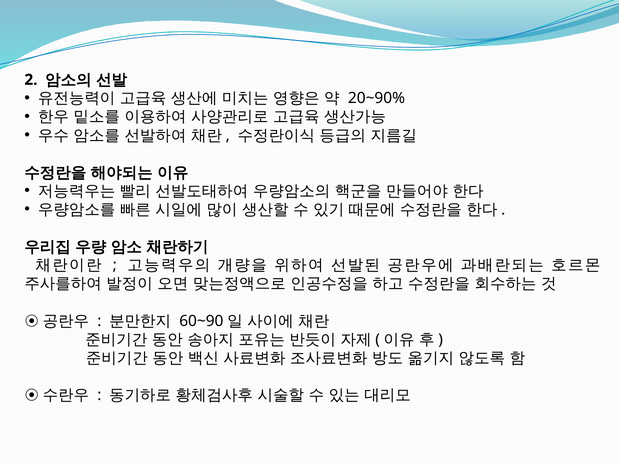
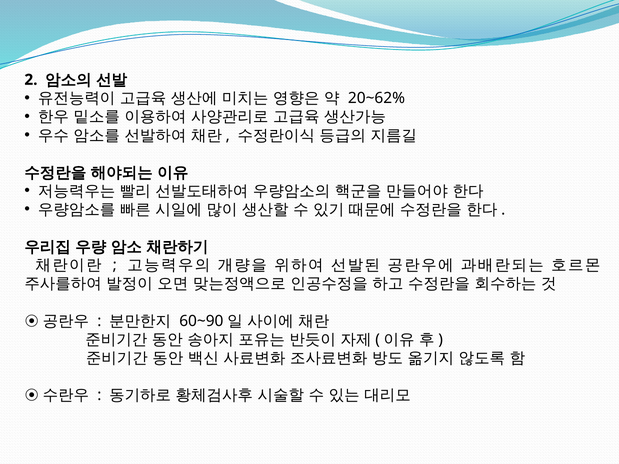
20~90%: 20~90% -> 20~62%
